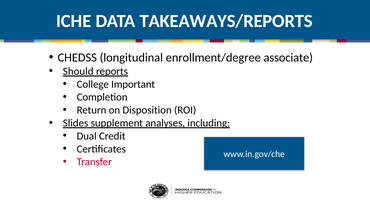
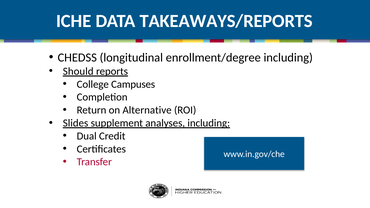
enrollment/degree associate: associate -> including
Important: Important -> Campuses
Disposition: Disposition -> Alternative
